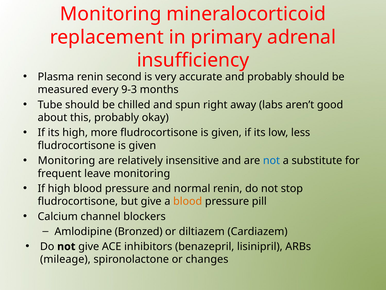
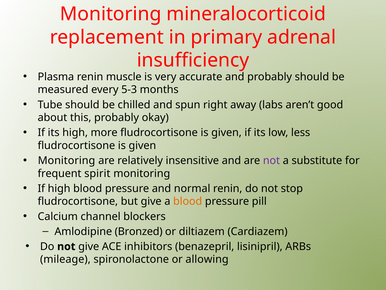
second: second -> muscle
9-3: 9-3 -> 5-3
not at (271, 160) colour: blue -> purple
leave: leave -> spirit
changes: changes -> allowing
